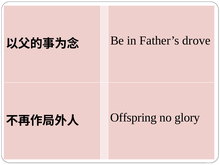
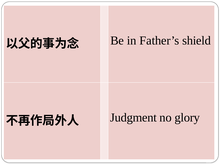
drove: drove -> shield
Offspring: Offspring -> Judgment
